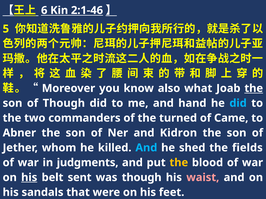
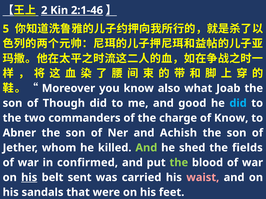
6: 6 -> 2
the at (254, 89) underline: present -> none
hand: hand -> good
turned: turned -> charge
of Came: Came -> Know
Kidron: Kidron -> Achish
And at (146, 148) colour: light blue -> light green
judgments: judgments -> confirmed
the at (179, 163) colour: yellow -> light green
was though: though -> carried
